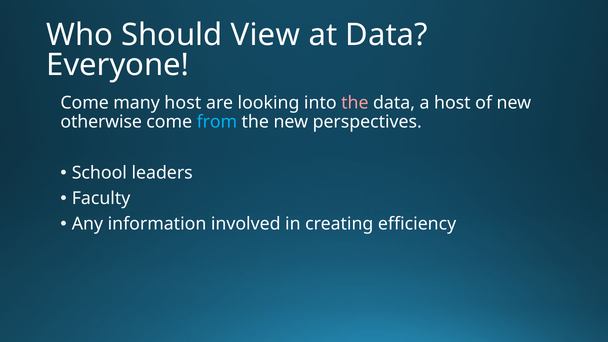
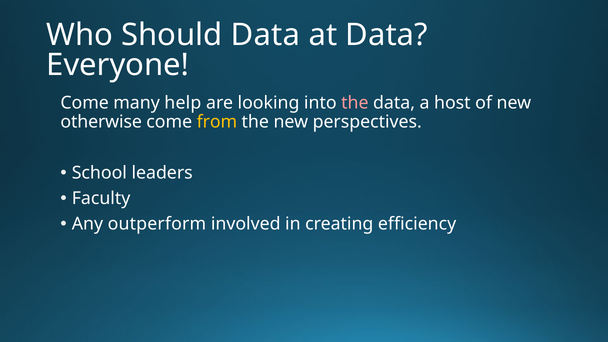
Should View: View -> Data
many host: host -> help
from colour: light blue -> yellow
information: information -> outperform
